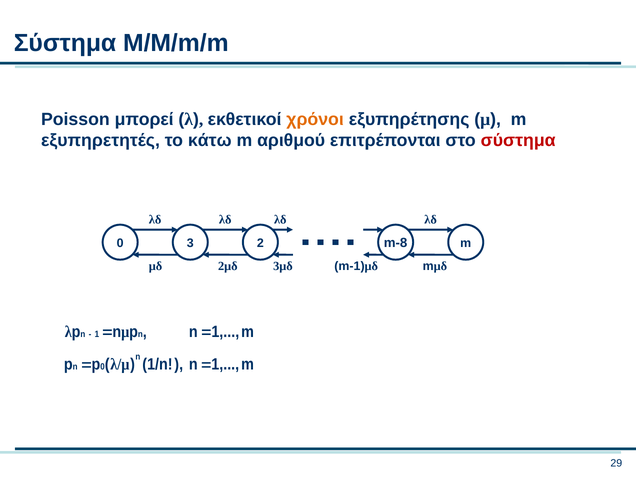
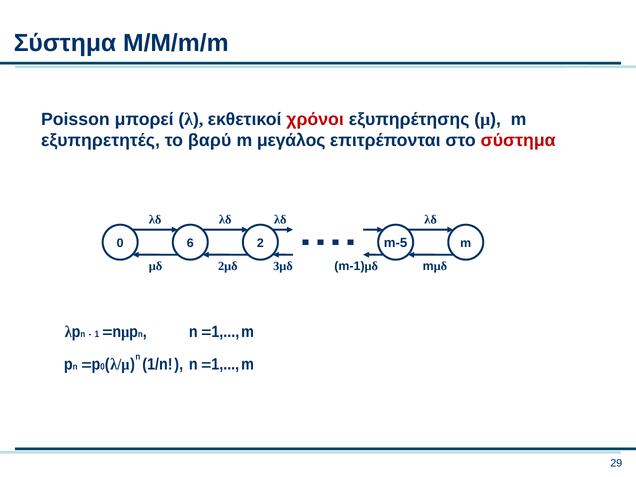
χρόνοι colour: orange -> red
κάτω: κάτω -> βαρύ
αριθμού: αριθμού -> μεγάλος
3: 3 -> 6
m-8: m-8 -> m-5
